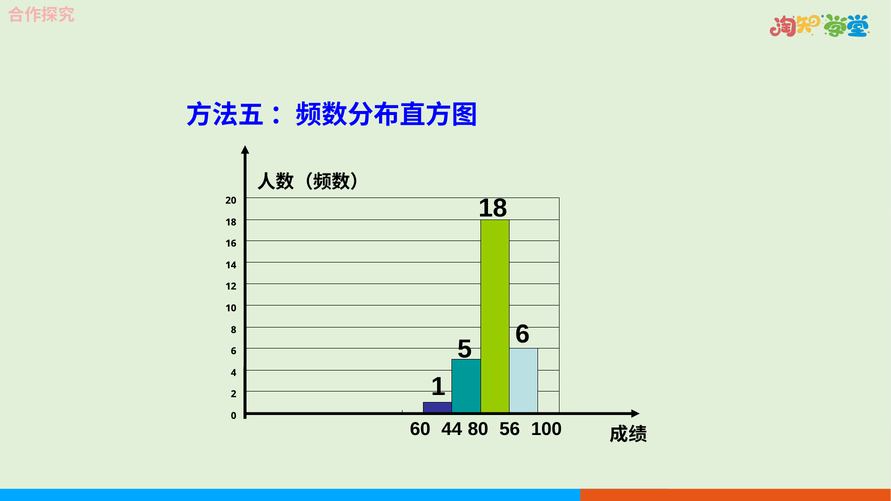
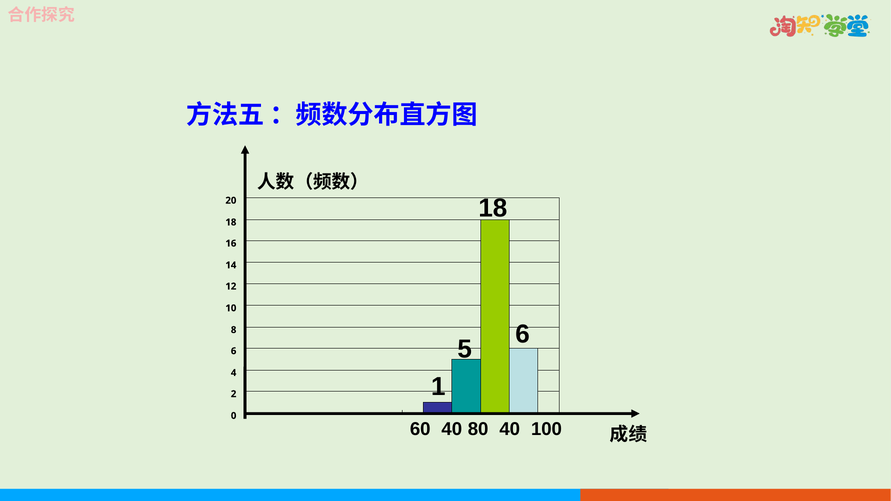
60 44: 44 -> 40
80 56: 56 -> 40
